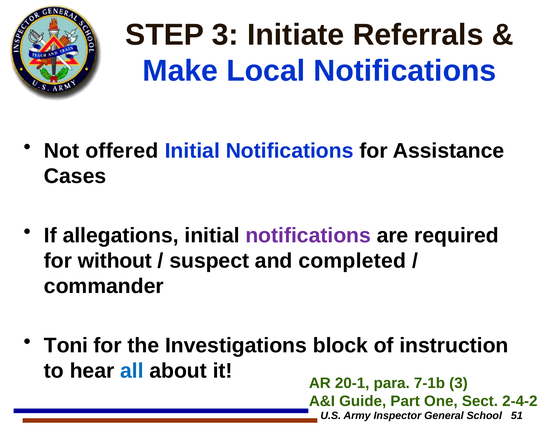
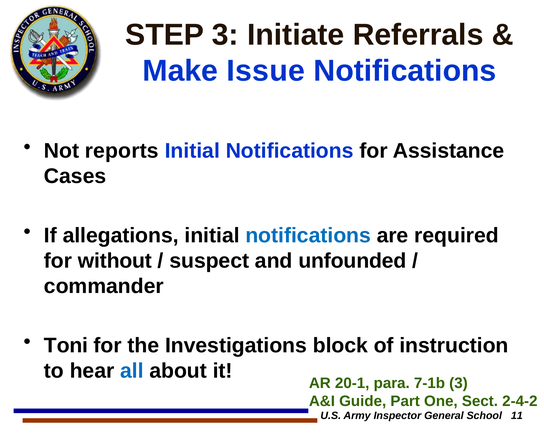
Local: Local -> Issue
offered: offered -> reports
notifications at (308, 236) colour: purple -> blue
completed: completed -> unfounded
51: 51 -> 11
